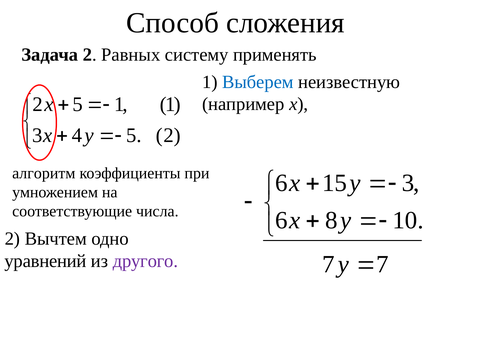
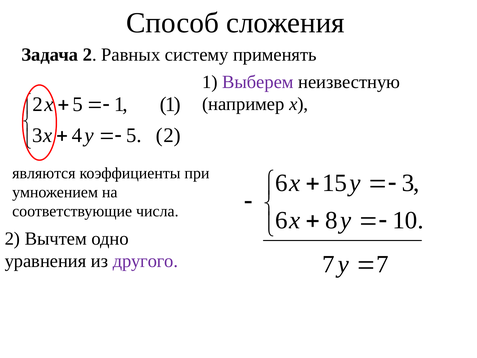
Выберем colour: blue -> purple
алгоритм: алгоритм -> являются
уравнений: уравнений -> уравнения
